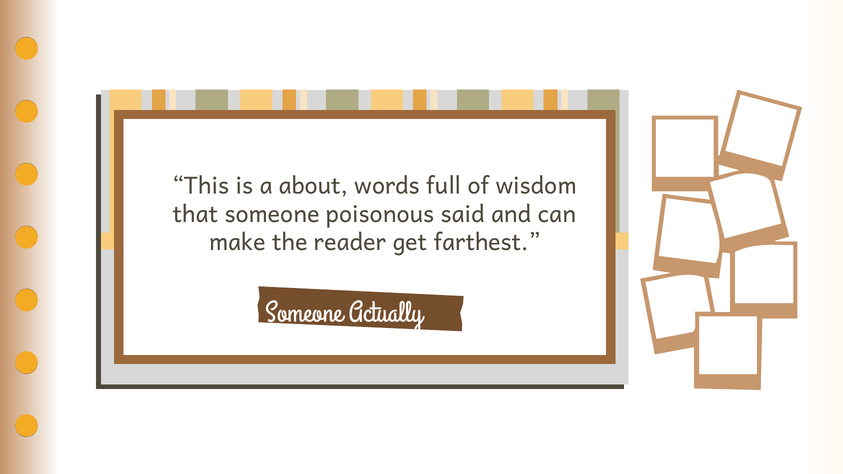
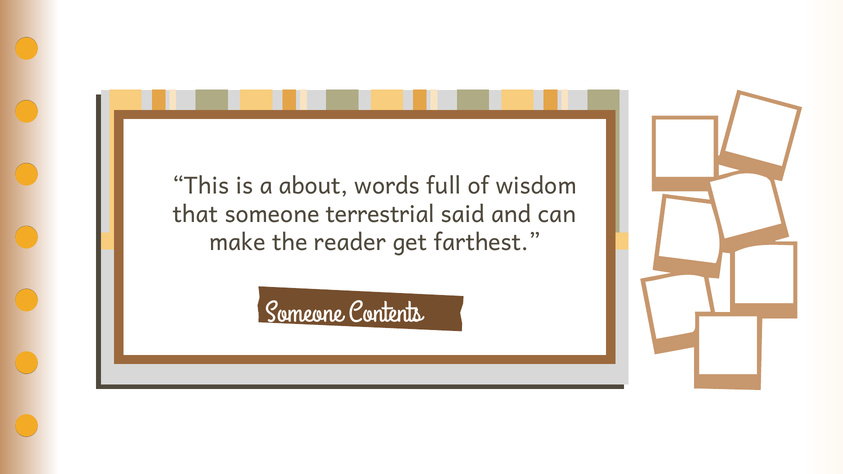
poisonous: poisonous -> terrestrial
Actually: Actually -> Contents
